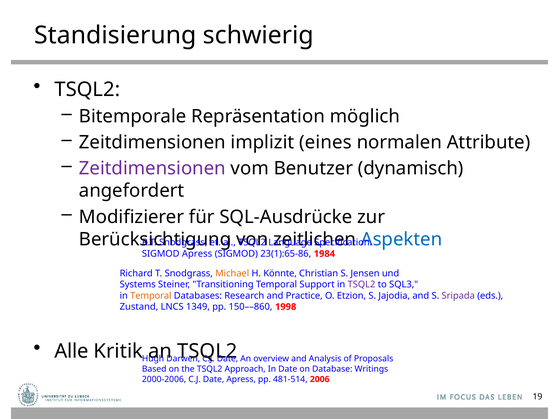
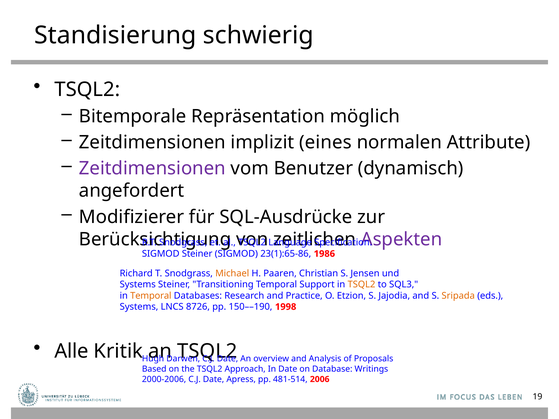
Aspekten colour: blue -> purple
SIGMOD Apress: Apress -> Steiner
1984: 1984 -> 1986
Könnte: Könnte -> Paaren
TSQL2 at (361, 285) colour: purple -> orange
Sripada colour: purple -> orange
Zustand at (139, 307): Zustand -> Systems
1349: 1349 -> 8726
150––860: 150––860 -> 150––190
